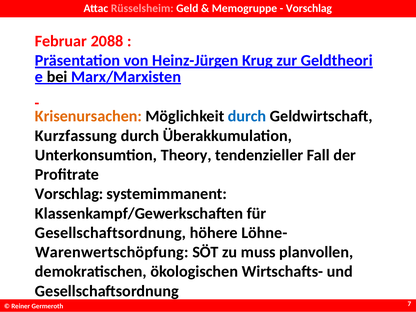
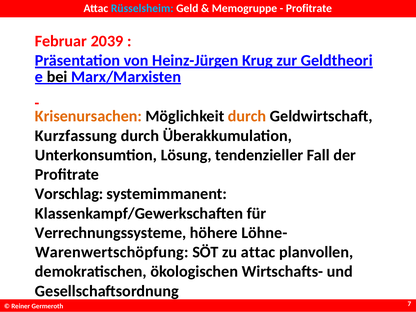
Rüsselsheim colour: pink -> light blue
Vorschlag at (309, 9): Vorschlag -> Profitrate
2088: 2088 -> 2039
durch at (247, 116) colour: blue -> orange
Theory: Theory -> Lösung
Gesellschaftsordnung at (111, 233): Gesellschaftsordnung -> Verrechnungssysteme
zu muss: muss -> attac
